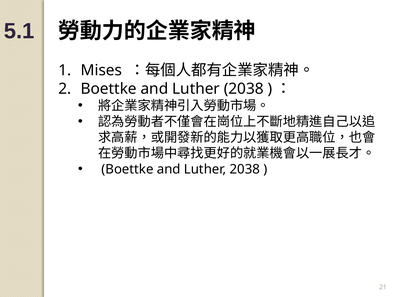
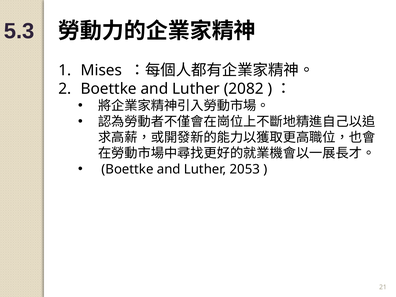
5.1: 5.1 -> 5.3
2038 at (244, 89): 2038 -> 2082
2038 at (245, 169): 2038 -> 2053
